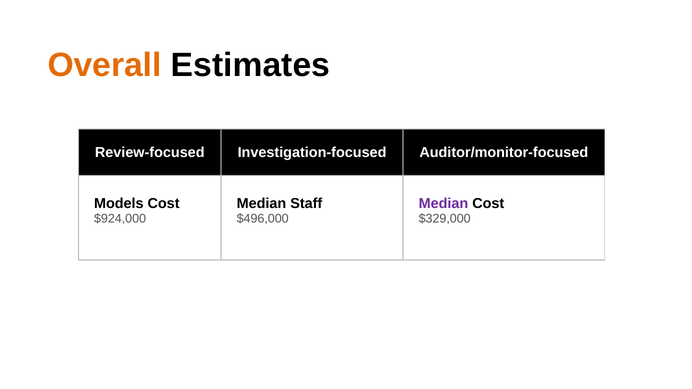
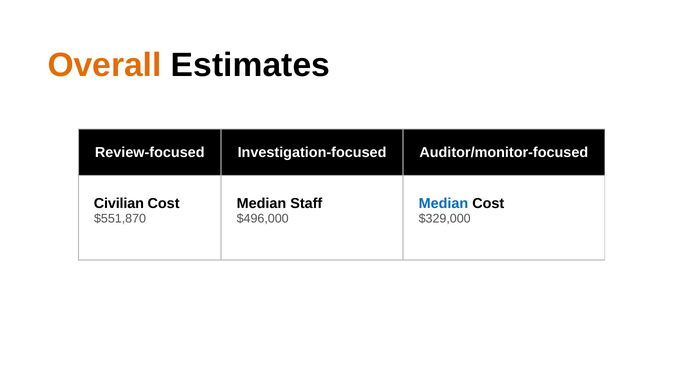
Models: Models -> Civilian
Median at (443, 204) colour: purple -> blue
$924,000: $924,000 -> $551,870
